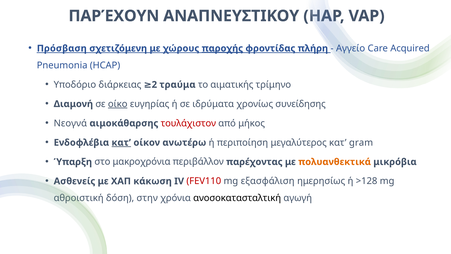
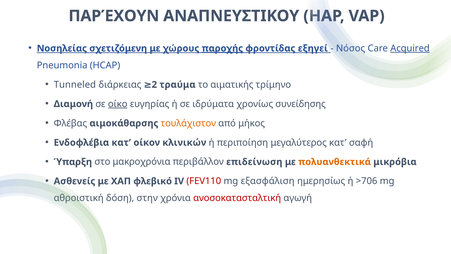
Πρόσβαση: Πρόσβαση -> Νοσηλείας
πλήρη: πλήρη -> εξηγεί
Αγγείο: Αγγείο -> Νόσος
Acquired underline: none -> present
Υποδόριο: Υποδόριο -> Tunneled
Νεογνά: Νεογνά -> Φλέβας
τουλάχιστον colour: red -> orange
κατ at (121, 142) underline: present -> none
ανωτέρω: ανωτέρω -> κλινικών
gram: gram -> σαφή
παρέχοντας: παρέχοντας -> επιδείνωση
κάκωση: κάκωση -> φλεβικό
>128: >128 -> >706
ανοσοκατασταλτική colour: black -> red
